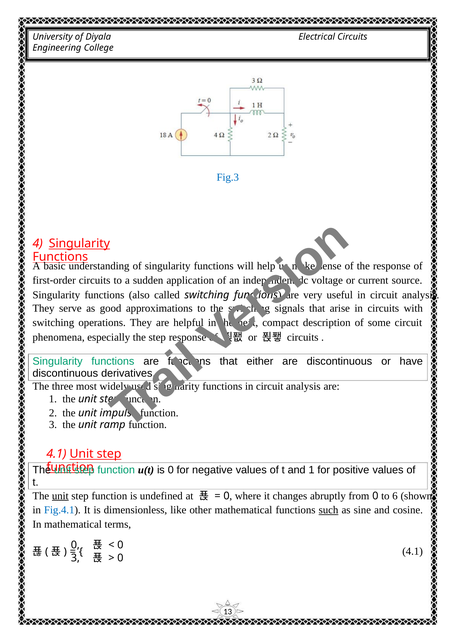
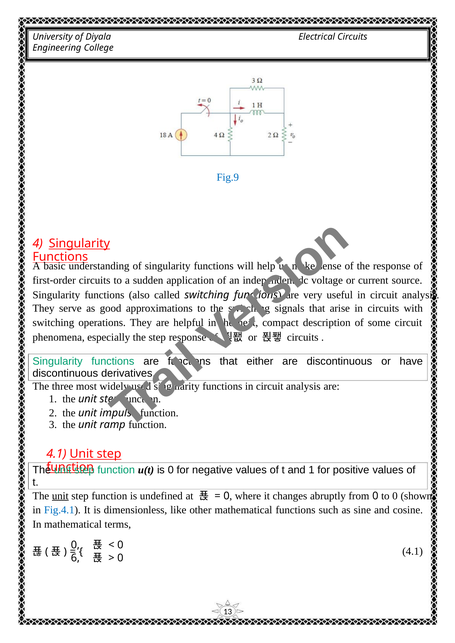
Fig.3: Fig.3 -> Fig.9
to 6: 6 -> 0
such underline: present -> none
3 at (75, 558): 3 -> 6
